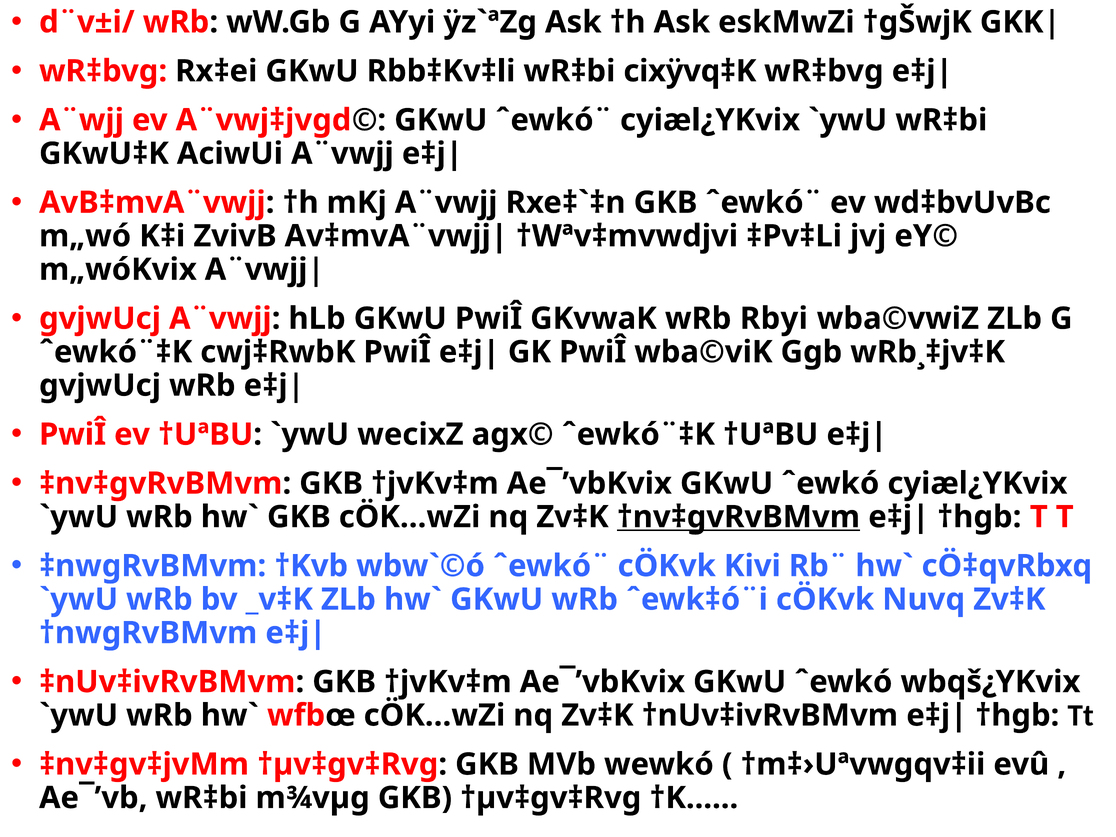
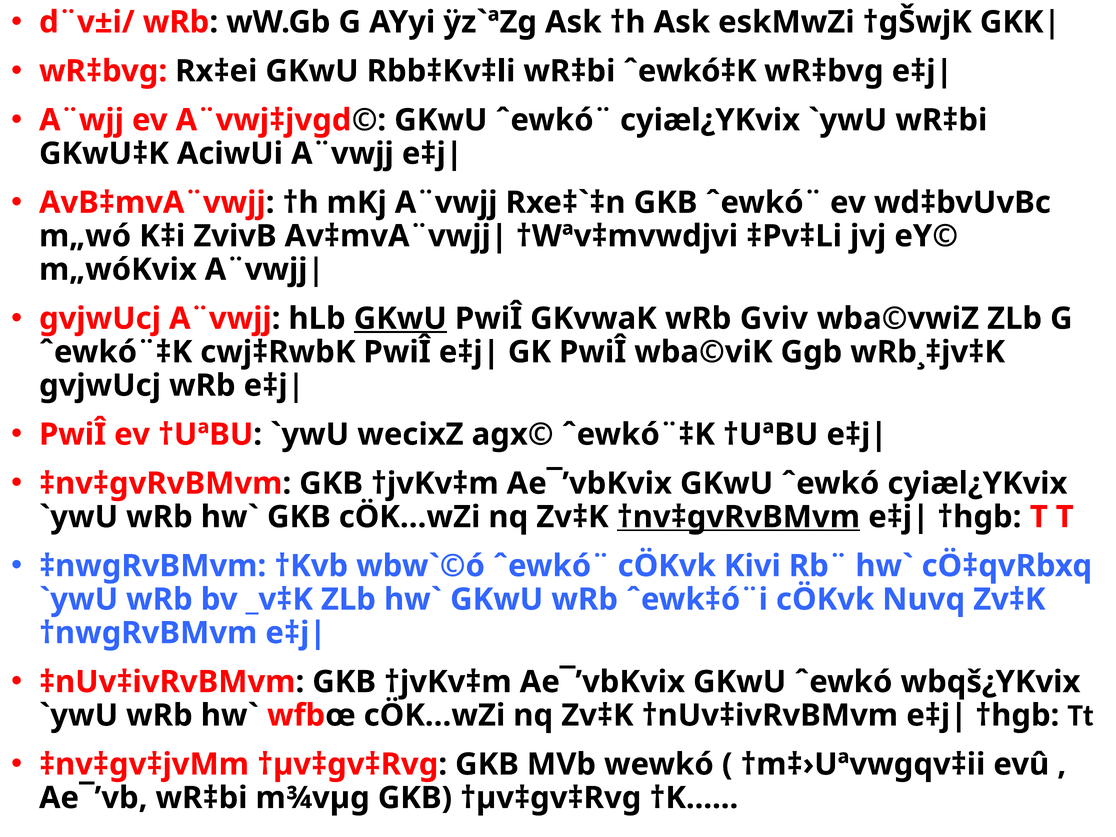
cixÿvq‡K: cixÿvq‡K -> ˆewkó‡K
GKwU at (400, 319) underline: none -> present
Rbyi: Rbyi -> Gviv
